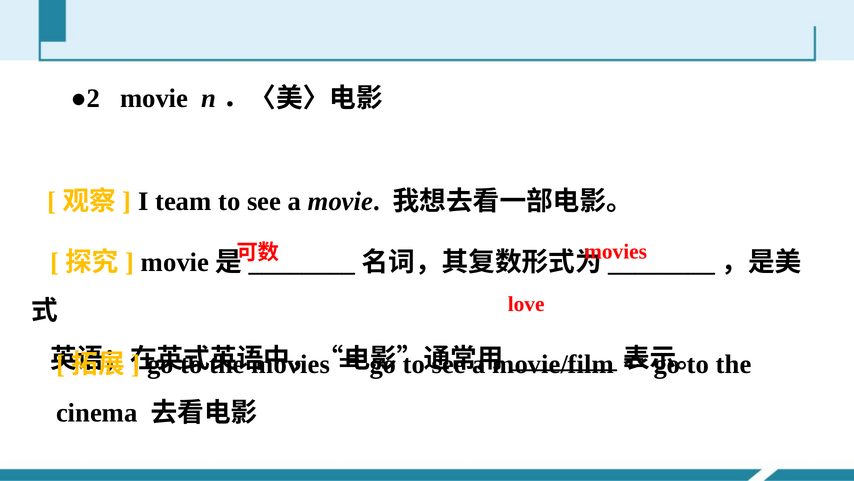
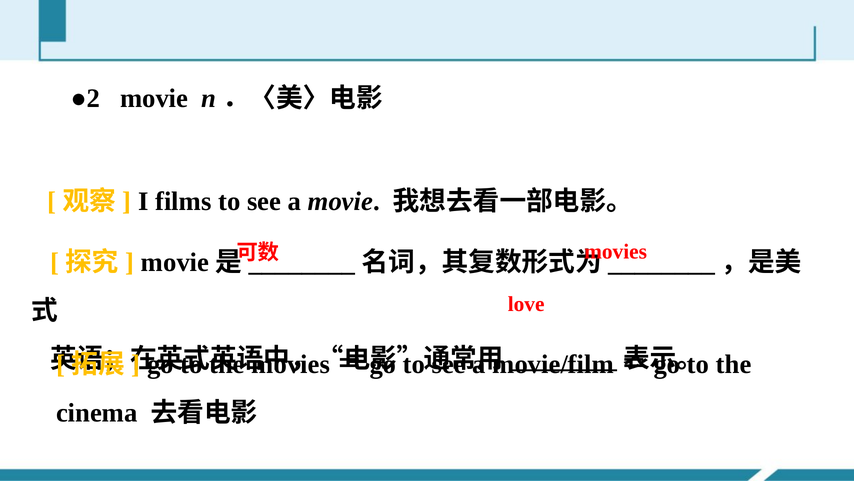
team: team -> films
